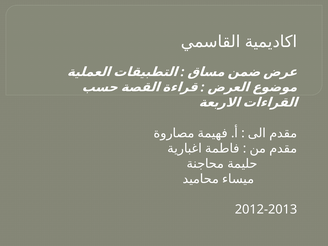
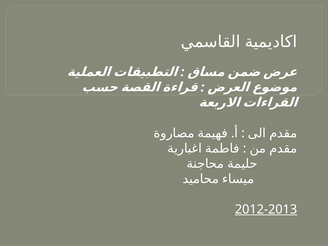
2012-2013 underline: none -> present
